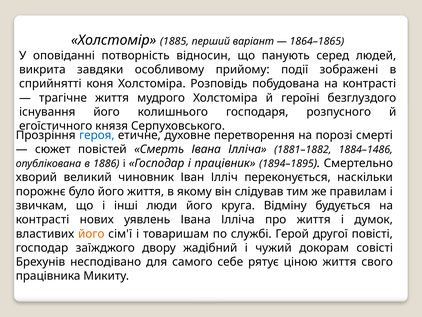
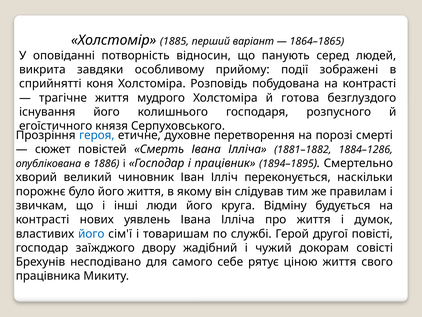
героїні: героїні -> готова
1884–1486: 1884–1486 -> 1884–1286
його at (91, 233) colour: orange -> blue
